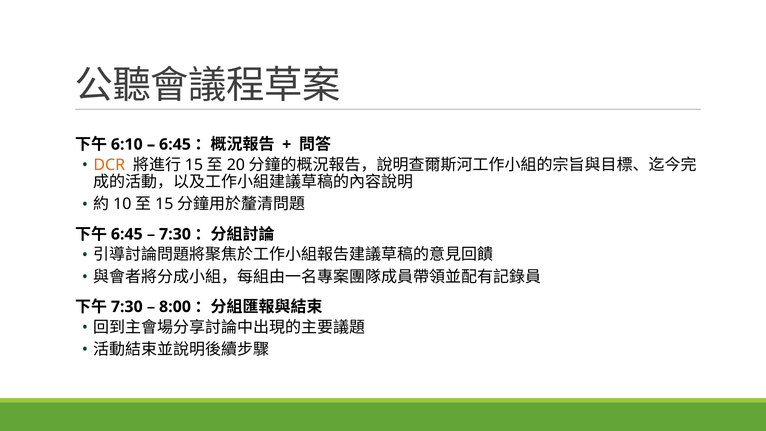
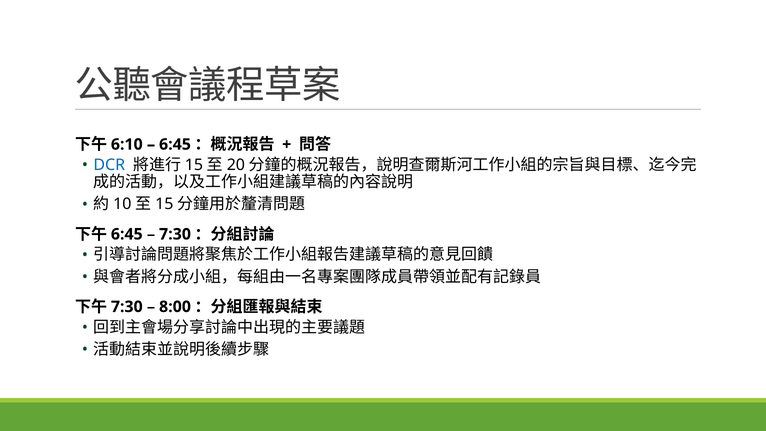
DCR colour: orange -> blue
